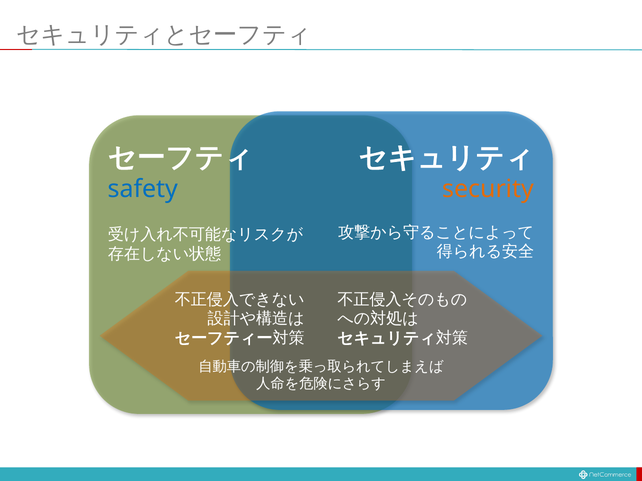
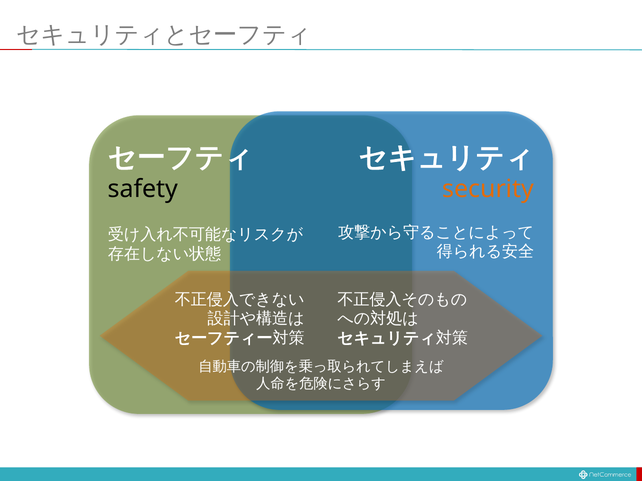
safety colour: blue -> black
